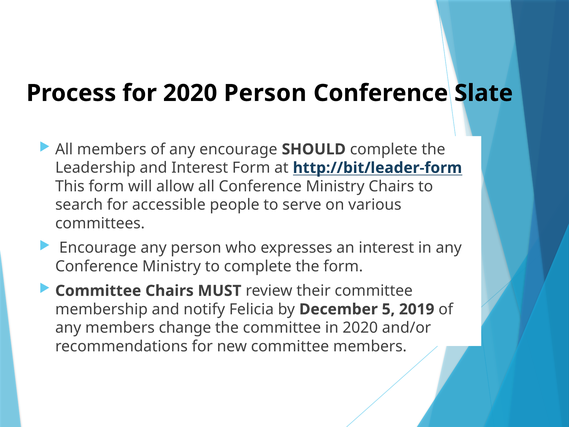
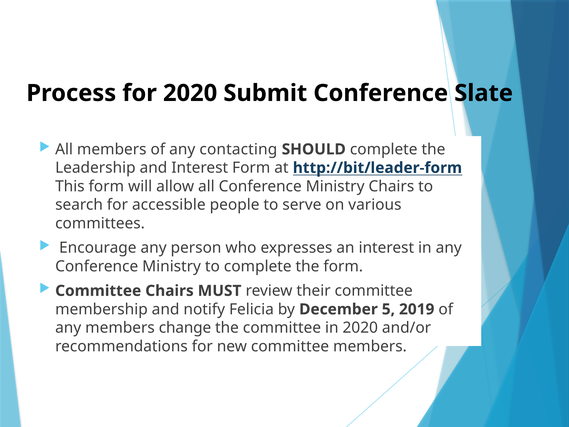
2020 Person: Person -> Submit
any encourage: encourage -> contacting
